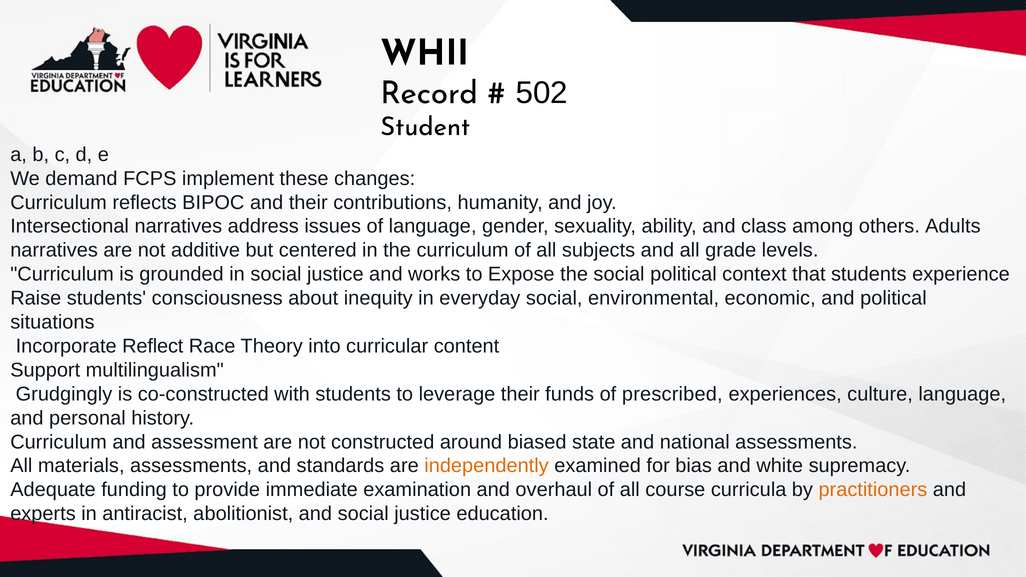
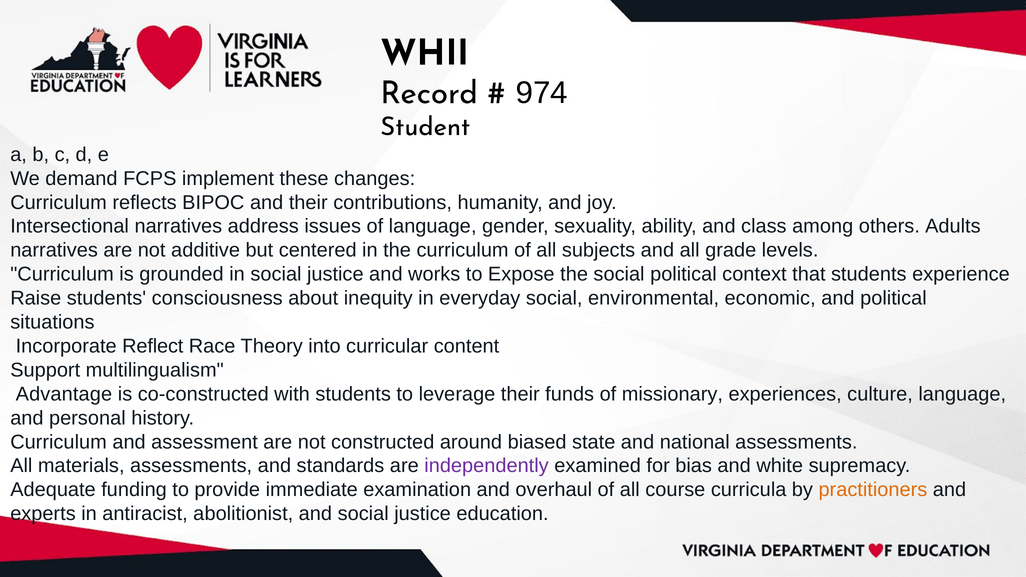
502: 502 -> 974
Grudgingly: Grudgingly -> Advantage
prescribed: prescribed -> missionary
independently colour: orange -> purple
